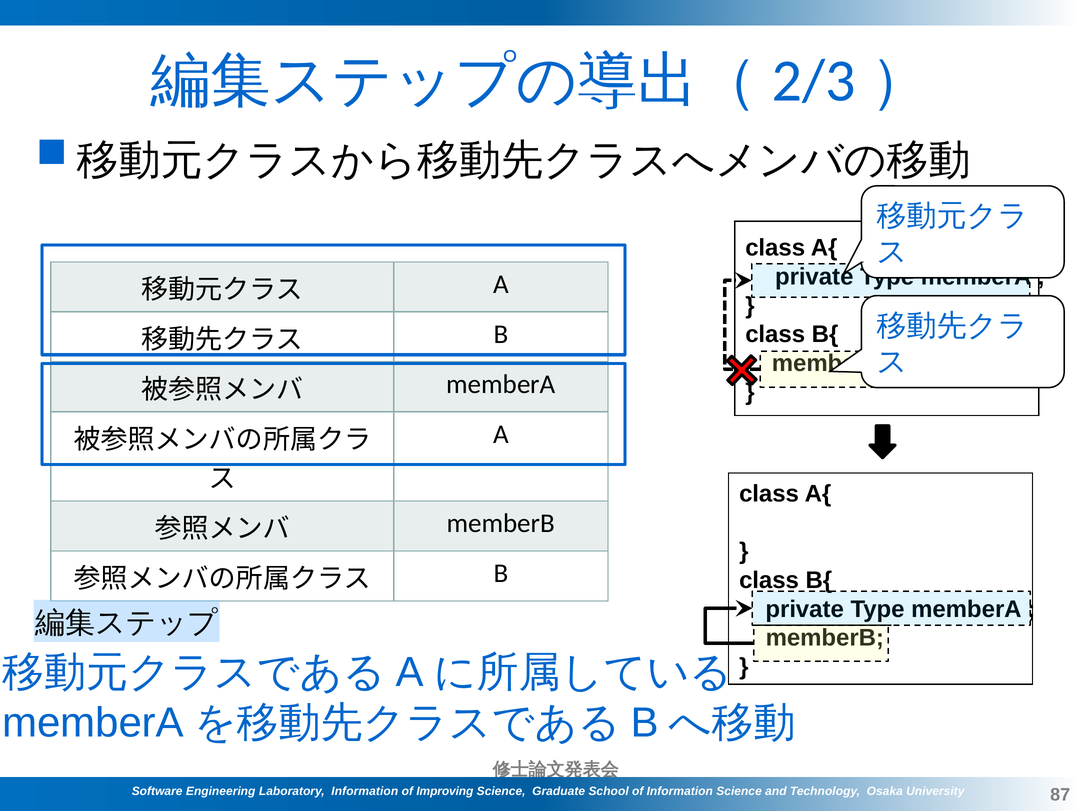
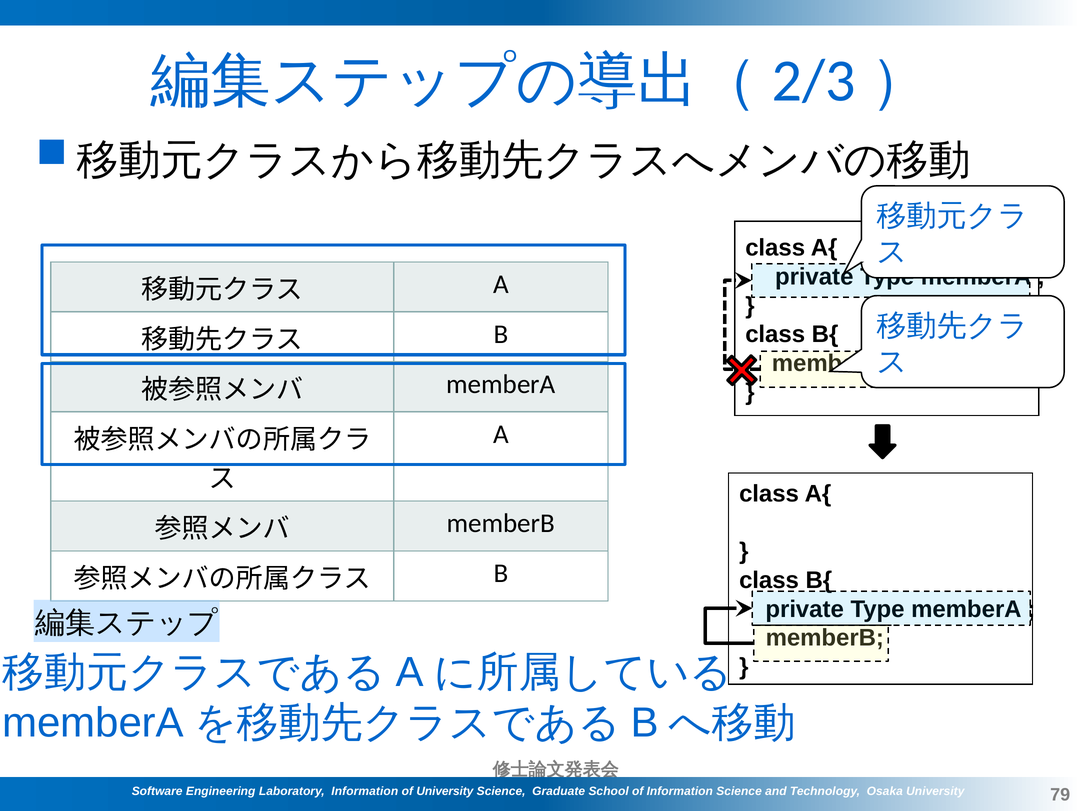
of Improving: Improving -> University
87: 87 -> 79
